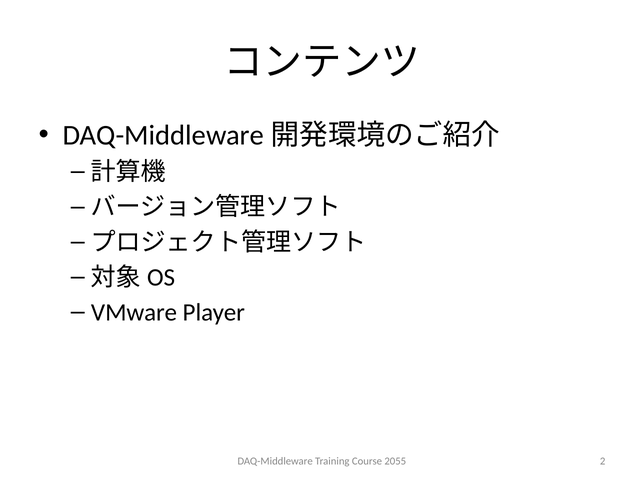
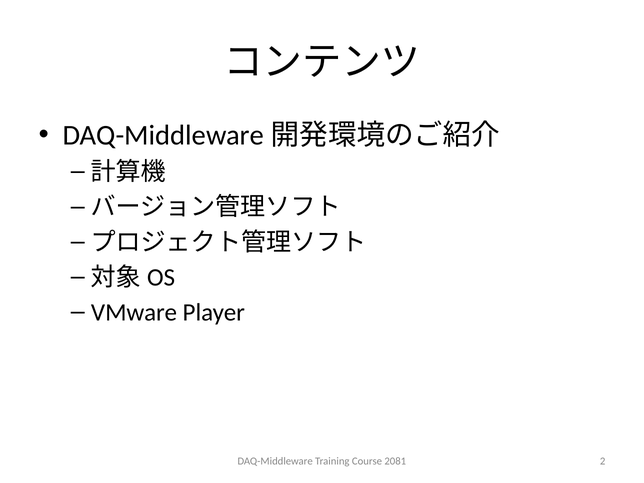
2055: 2055 -> 2081
